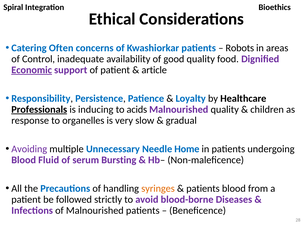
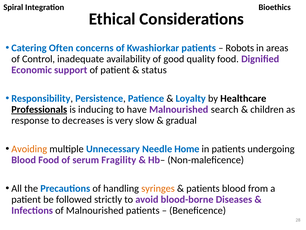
Economic underline: present -> none
article: article -> status
acids: acids -> have
Malnourished quality: quality -> search
organelles: organelles -> decreases
Avoiding colour: purple -> orange
Blood Fluid: Fluid -> Food
Bursting: Bursting -> Fragility
